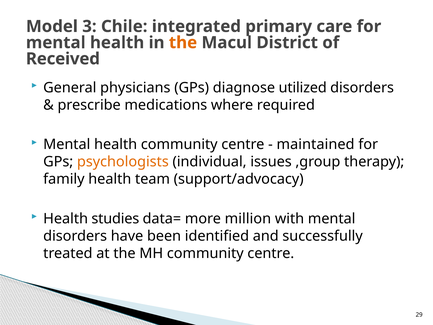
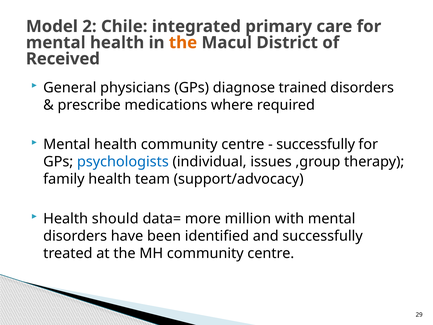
3: 3 -> 2
utilized: utilized -> trained
maintained at (316, 144): maintained -> successfully
psychologists colour: orange -> blue
studies: studies -> should
